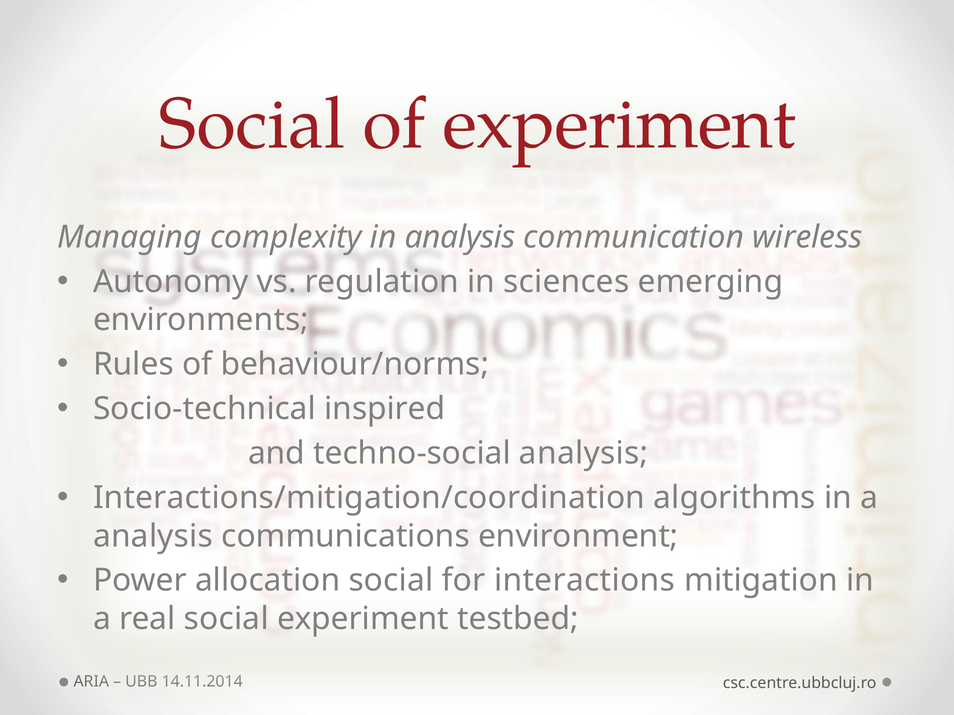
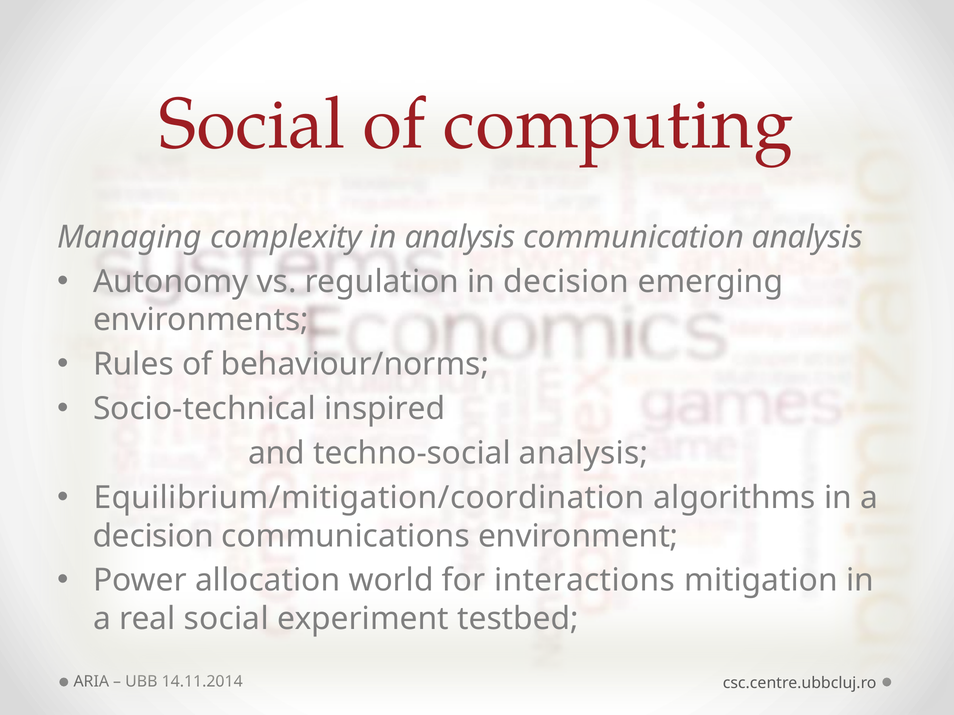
of experiment: experiment -> computing
communication wireless: wireless -> analysis
in sciences: sciences -> decision
Interactions/mitigation/coordination: Interactions/mitigation/coordination -> Equilibrium/mitigation/coordination
analysis at (153, 536): analysis -> decision
allocation social: social -> world
